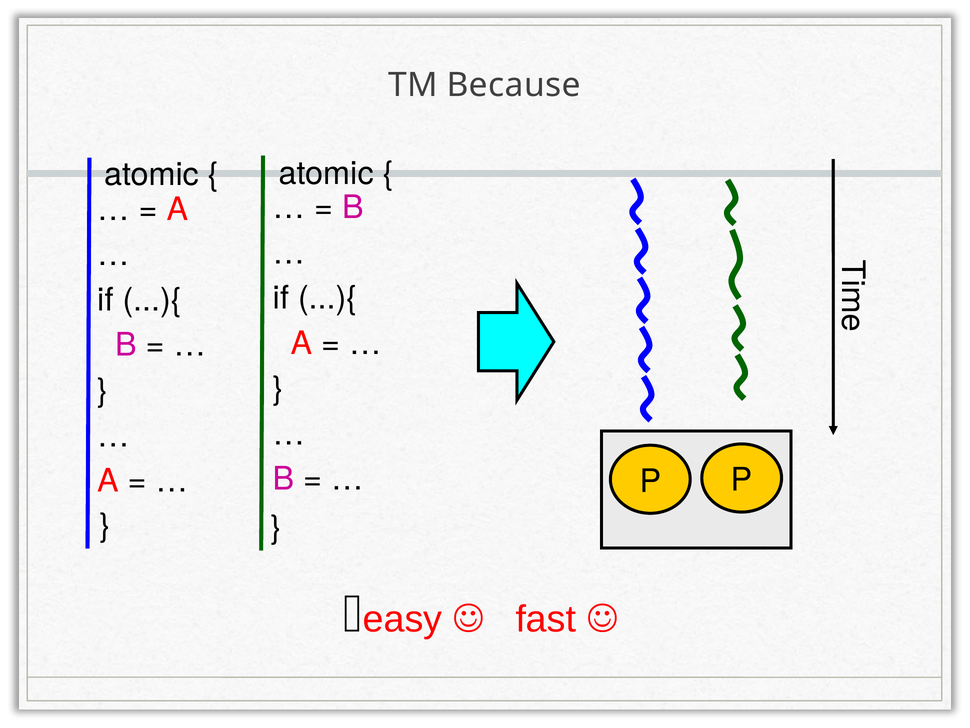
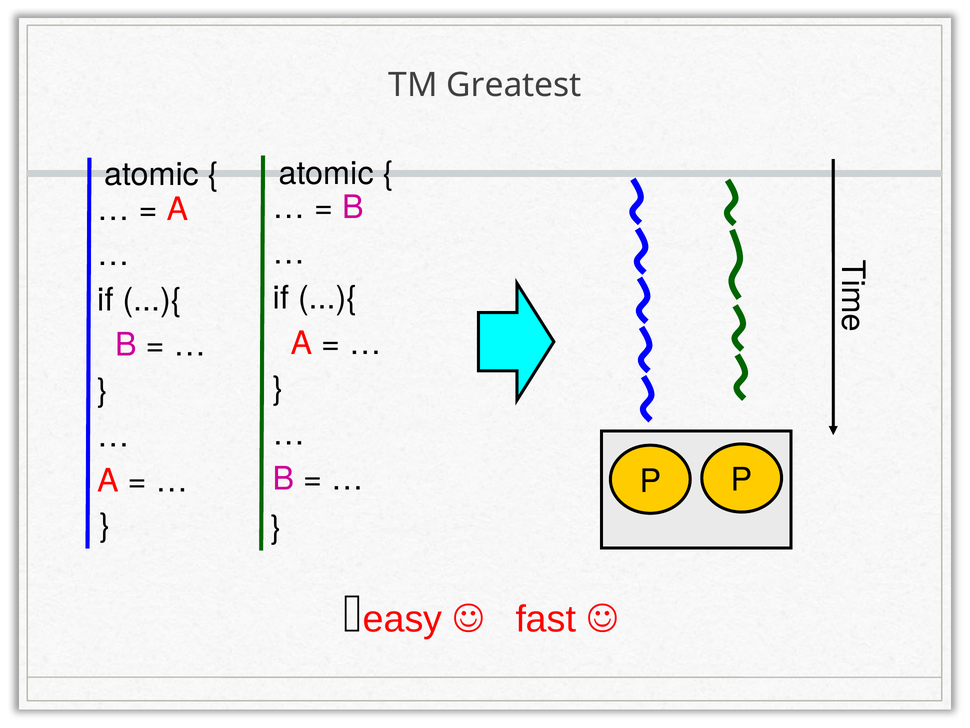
Because: Because -> Greatest
